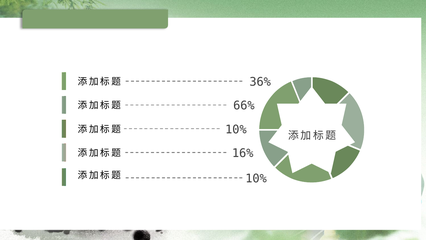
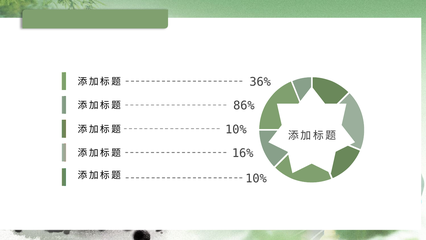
66%: 66% -> 86%
